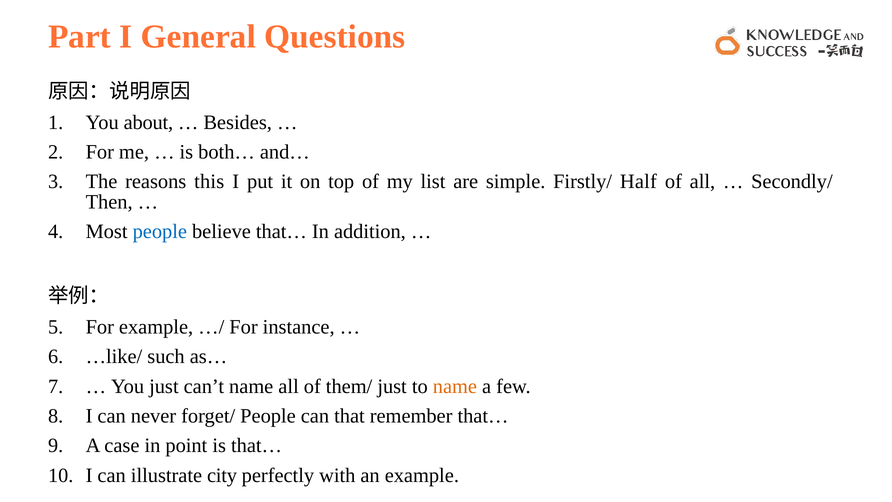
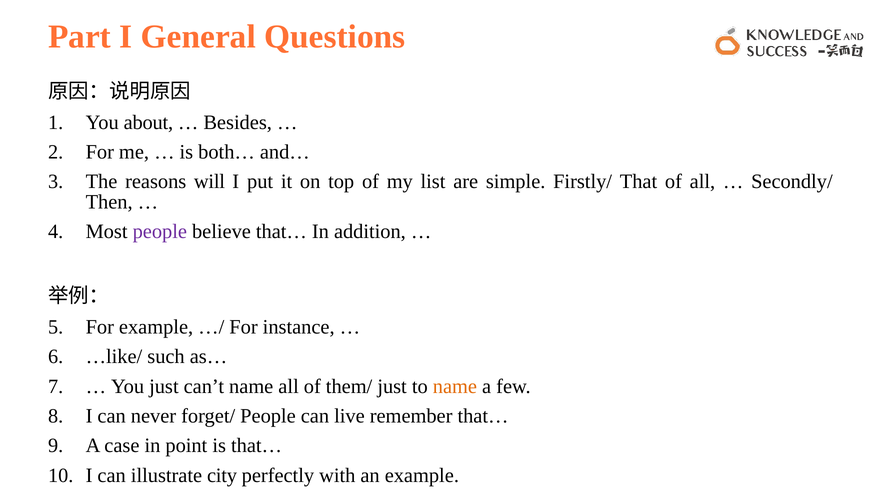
this: this -> will
Half: Half -> That
people at (160, 232) colour: blue -> purple
that: that -> live
